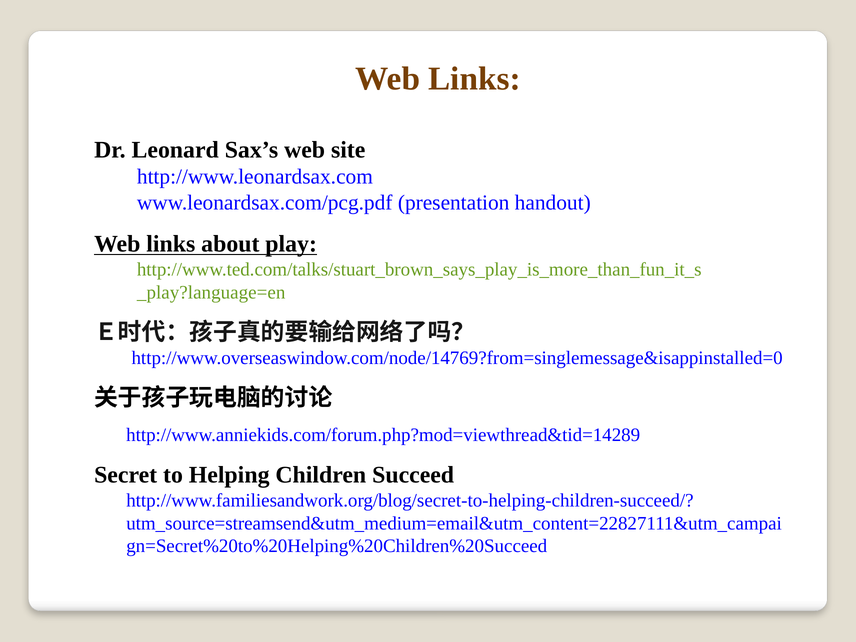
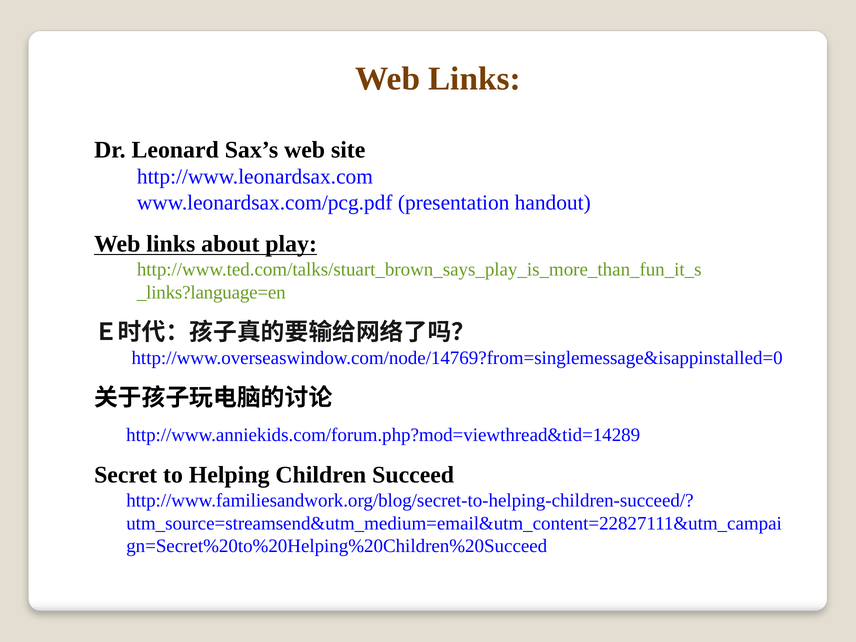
_play?language=en: _play?language=en -> _links?language=en
